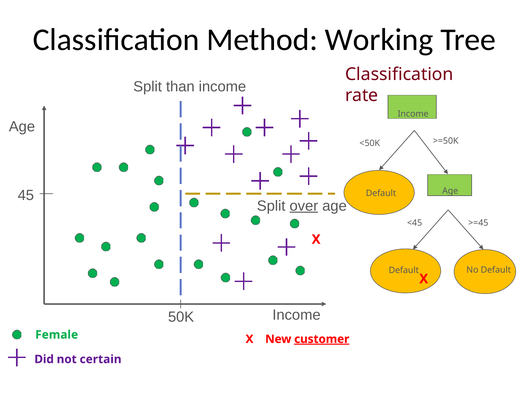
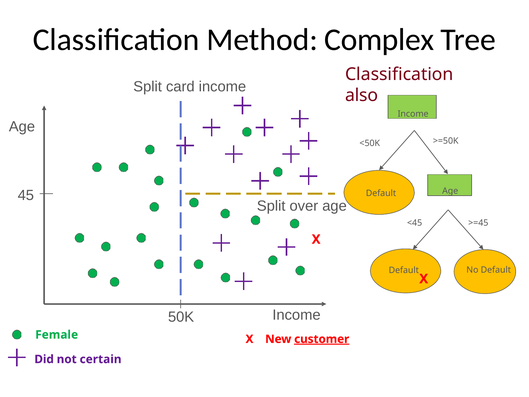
Working: Working -> Complex
than: than -> card
rate: rate -> also
over underline: present -> none
